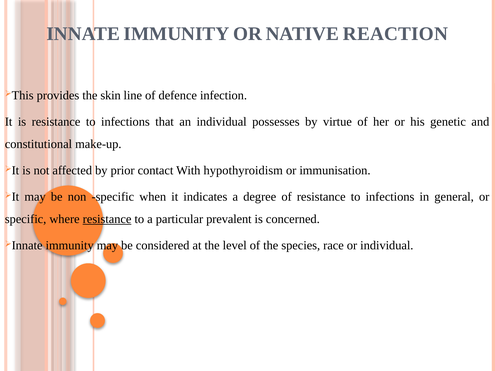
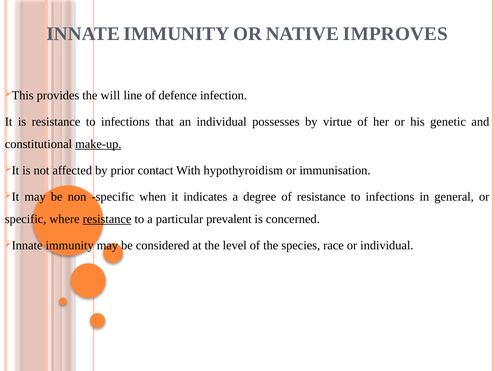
REACTION: REACTION -> IMPROVES
skin: skin -> will
make-up underline: none -> present
